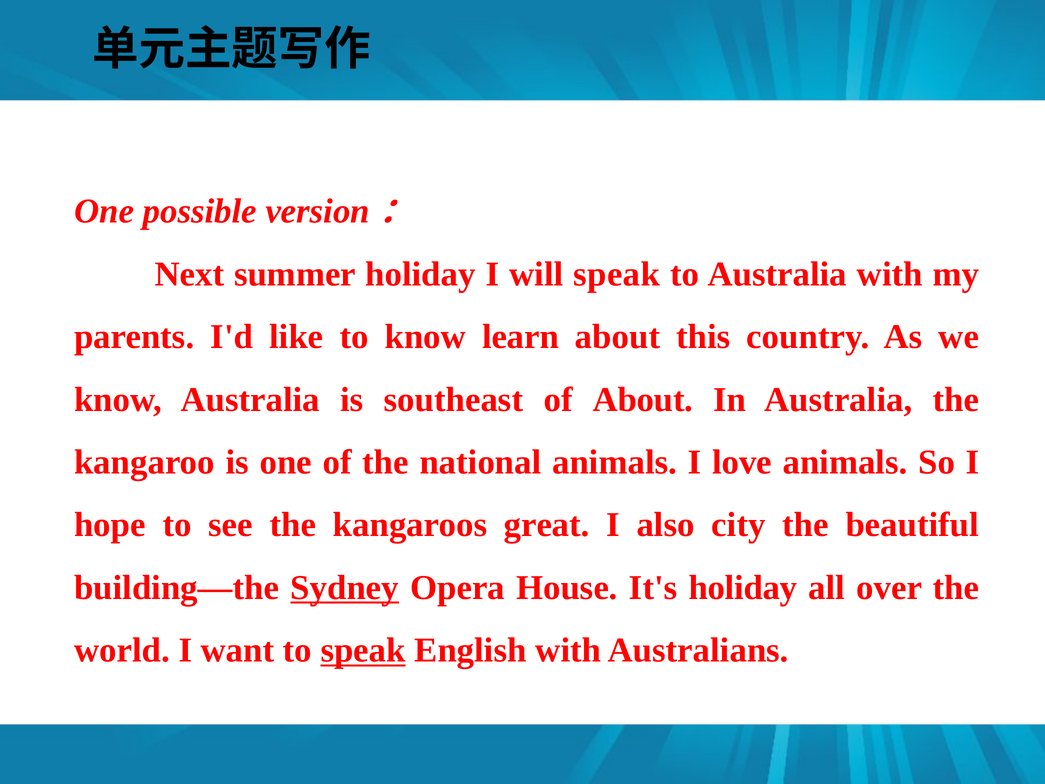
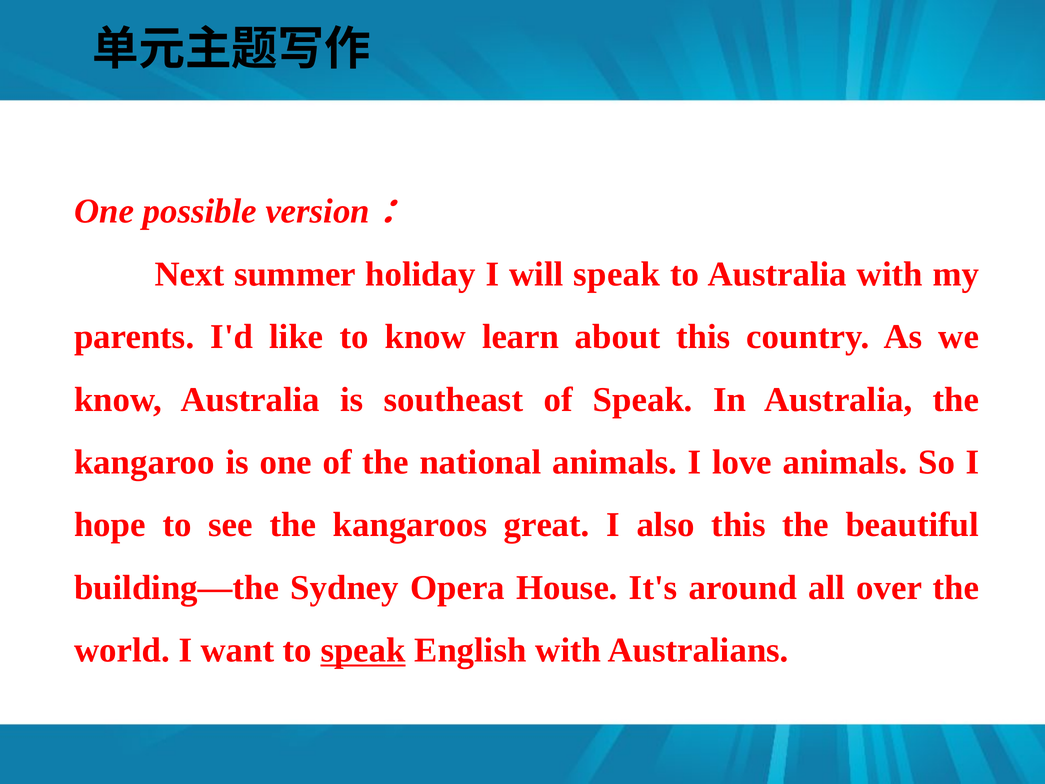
of About: About -> Speak
also city: city -> this
Sydney underline: present -> none
It's holiday: holiday -> around
